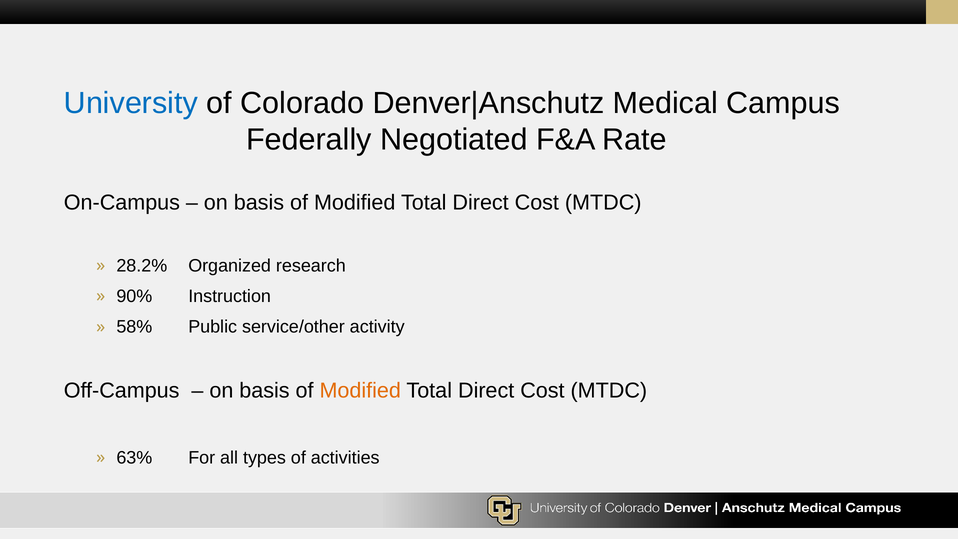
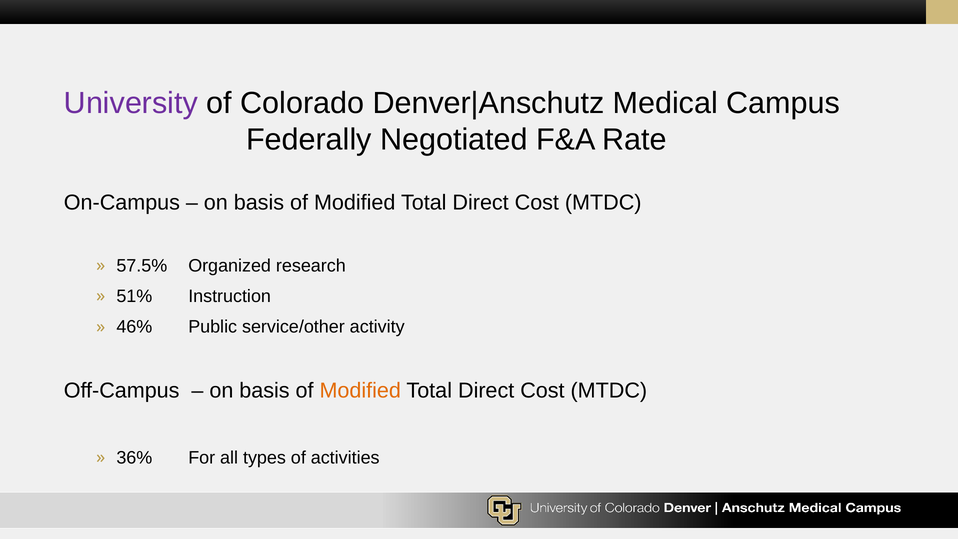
University colour: blue -> purple
28.2%: 28.2% -> 57.5%
90%: 90% -> 51%
58%: 58% -> 46%
63%: 63% -> 36%
